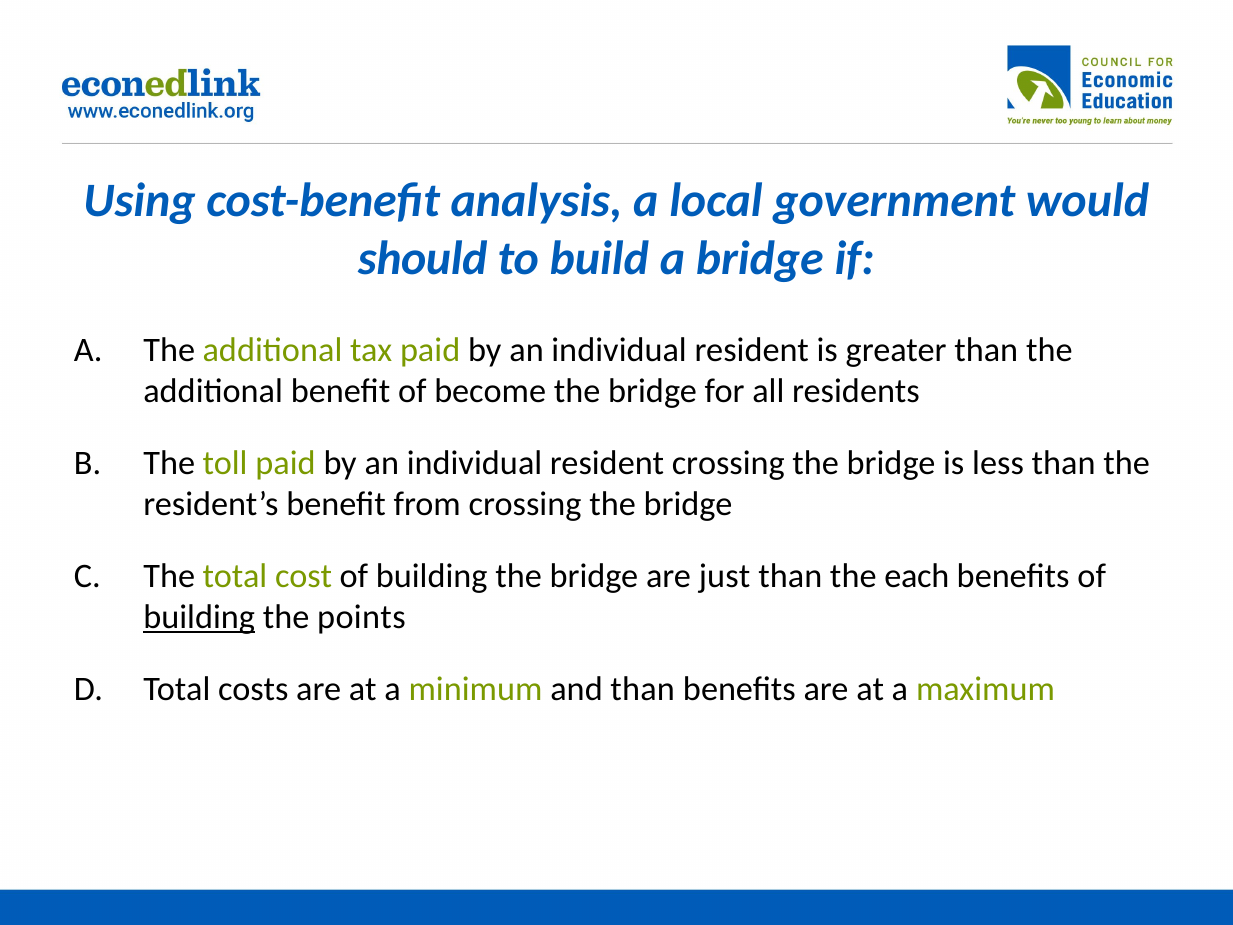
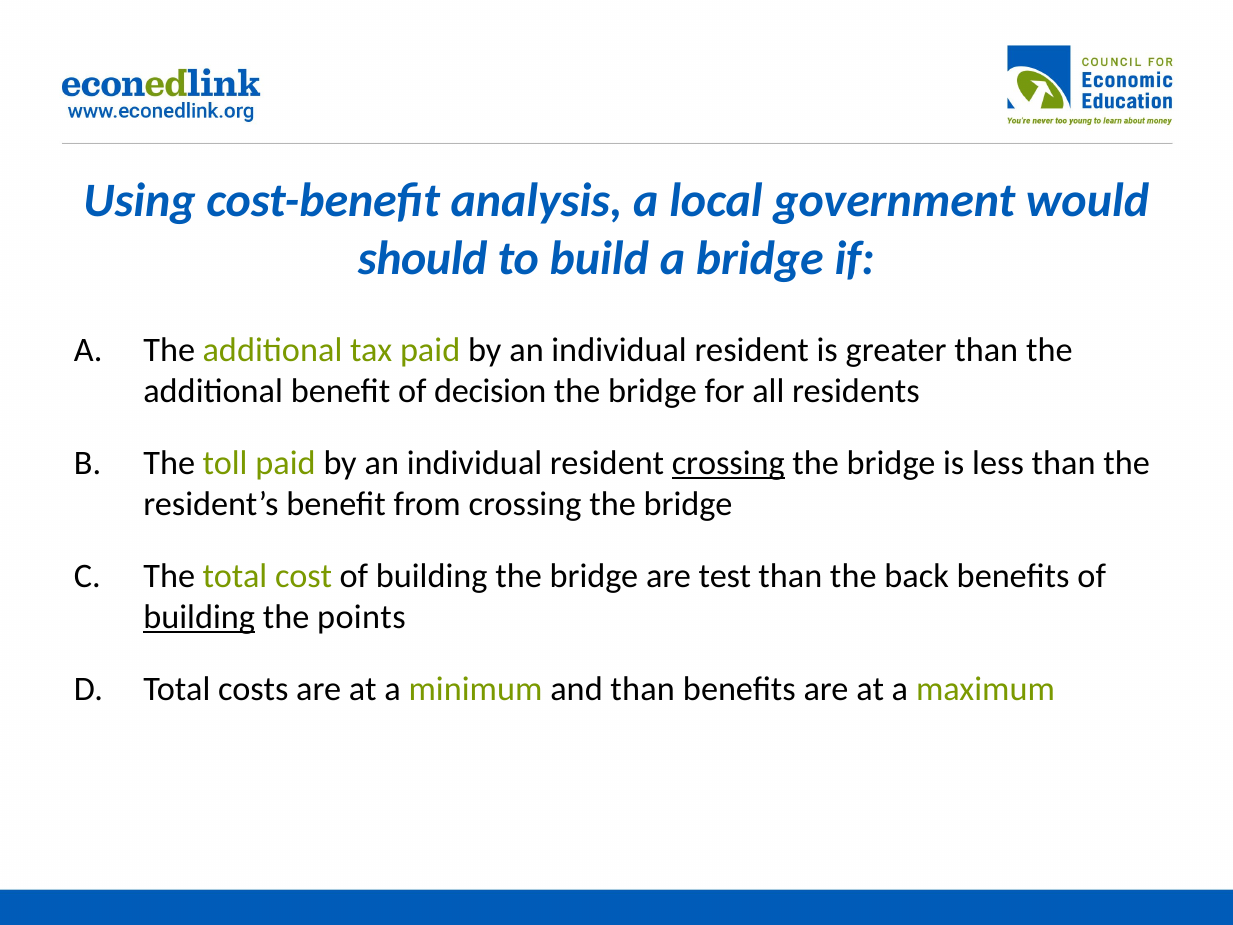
become: become -> decision
crossing at (728, 463) underline: none -> present
just: just -> test
each: each -> back
